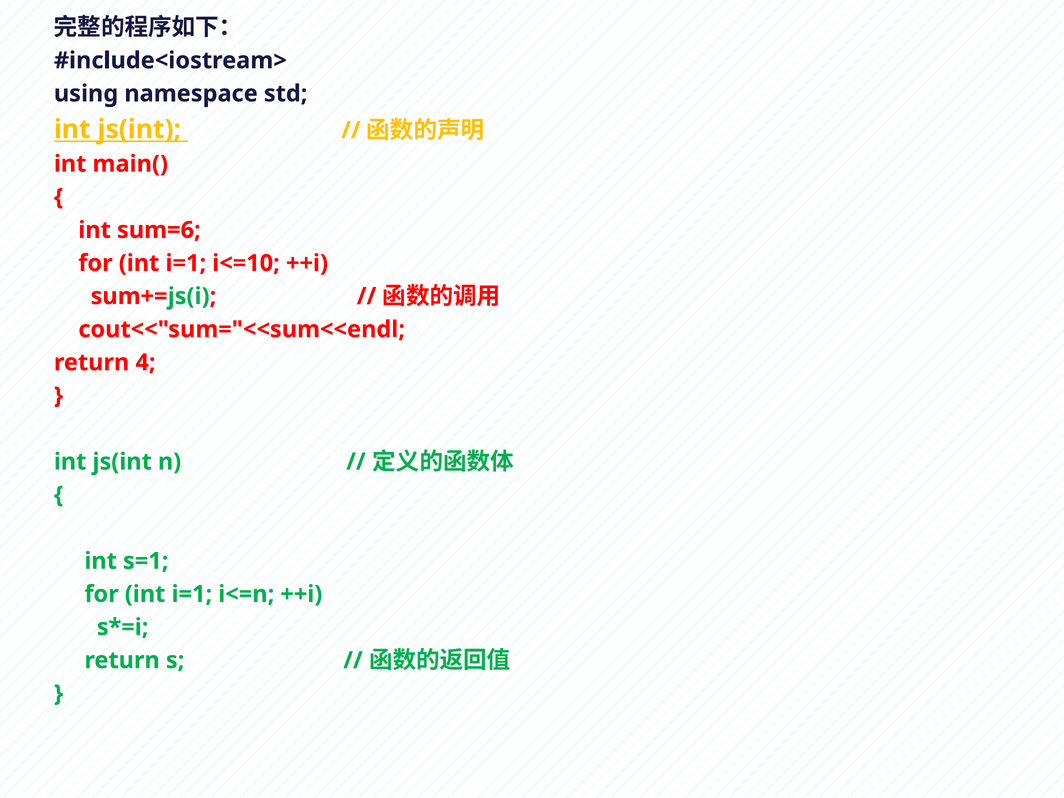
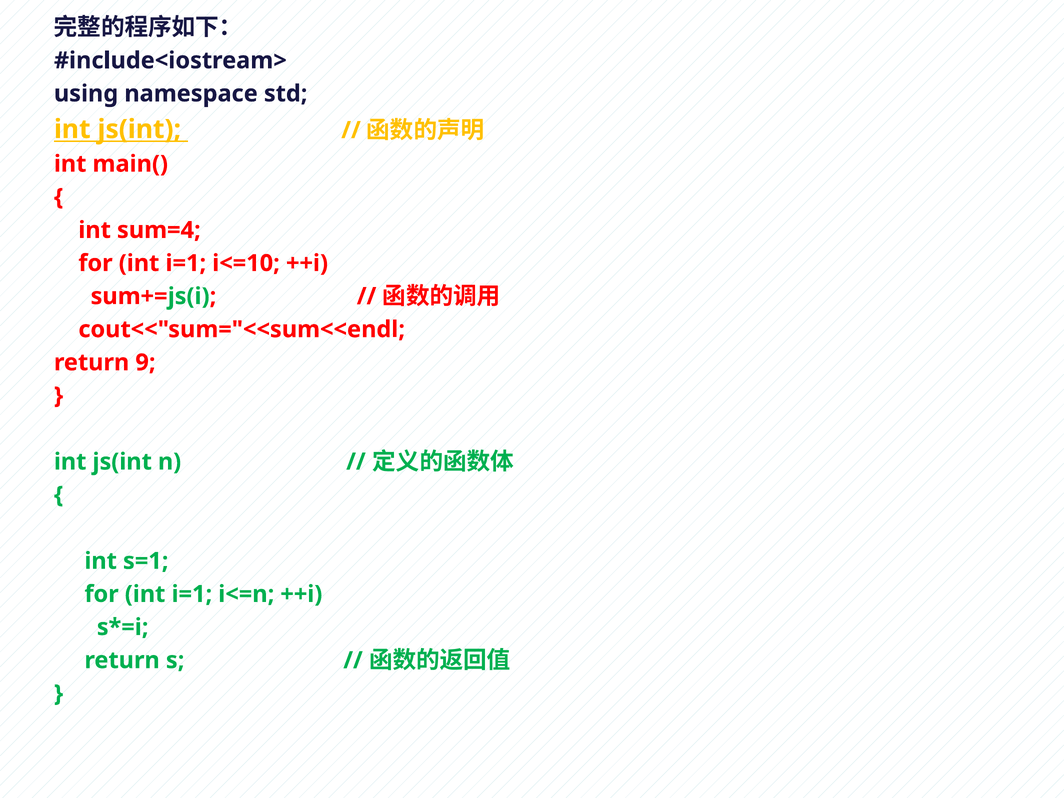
sum=6: sum=6 -> sum=4
4: 4 -> 9
